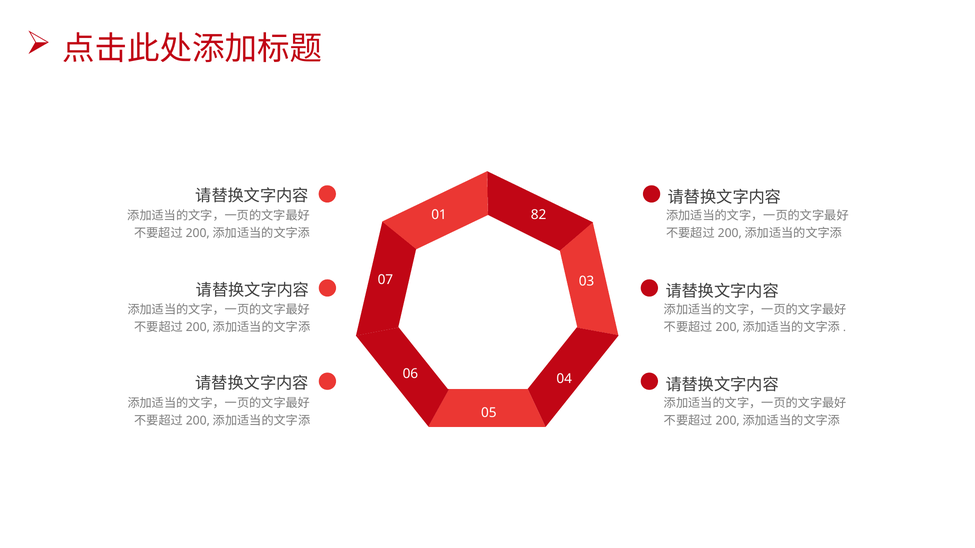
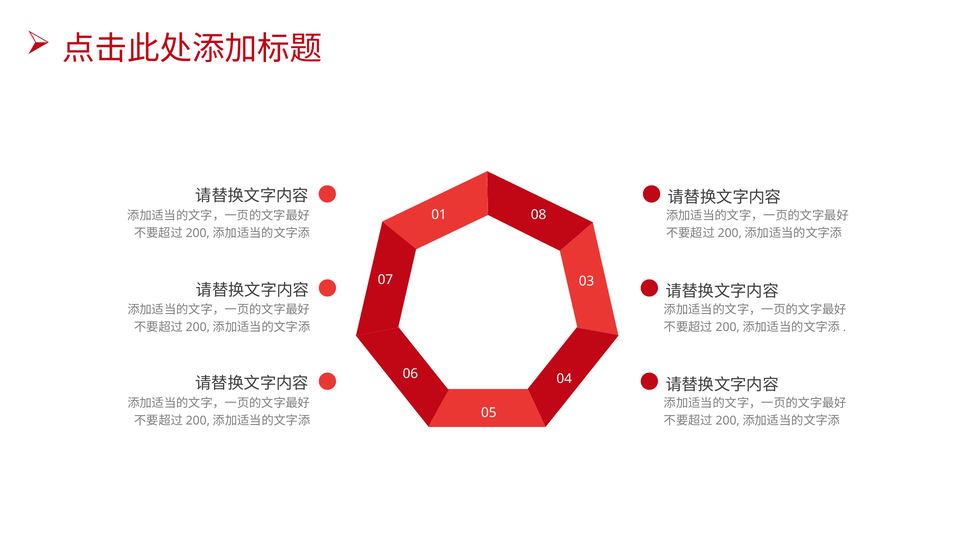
82: 82 -> 08
